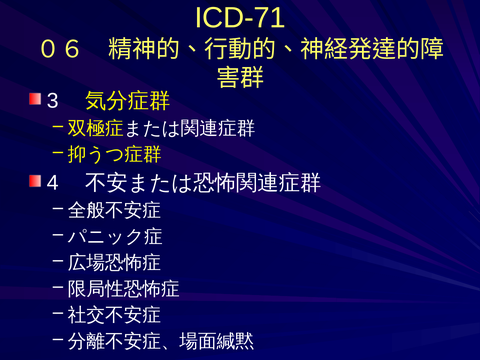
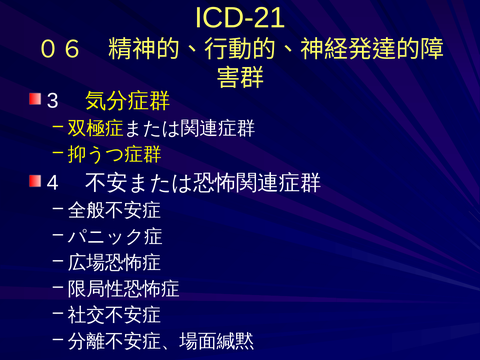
ICD-71: ICD-71 -> ICD-21
